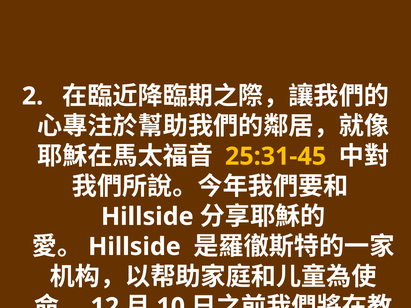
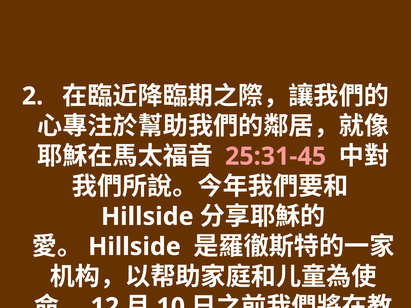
25:31-45 colour: yellow -> pink
